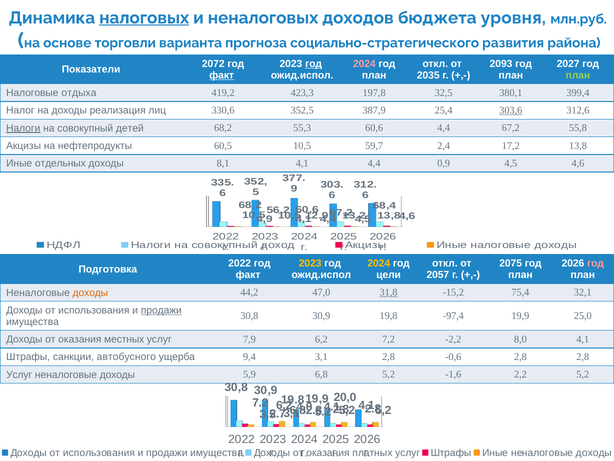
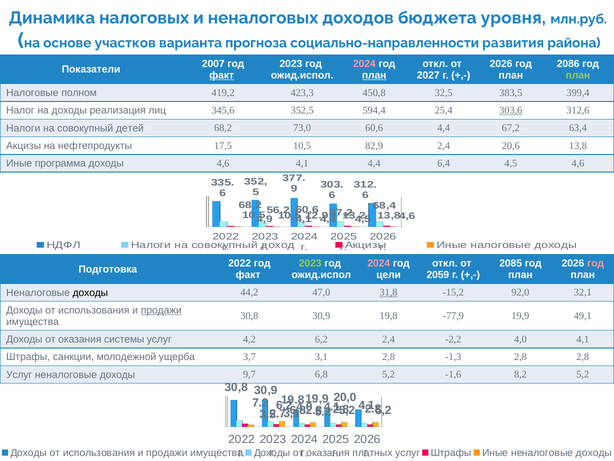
налоговых underline: present -> none
торговли: торговли -> участков
социально-стратегического: социально-стратегического -> социально-направленности
2072: 2072 -> 2007
год at (314, 64) underline: present -> none
2093 at (501, 64): 2093 -> 2026
2027: 2027 -> 2086
план at (374, 75) underline: none -> present
2035: 2035 -> 2027
отдыха: отдыха -> полном
197,8: 197,8 -> 450,8
380,1: 380,1 -> 383,5
330,6: 330,6 -> 345,6
387,9: 387,9 -> 594,4
Налоги at (23, 128) underline: present -> none
55,3: 55,3 -> 73,0
55,8: 55,8 -> 63,4
60,5: 60,5 -> 17,5
59,7: 59,7 -> 82,9
17,2: 17,2 -> 20,6
отдельных: отдельных -> программа
доходы 8,1: 8,1 -> 4,6
0,9: 0,9 -> 6,4
2023 at (310, 263) colour: yellow -> light green
2024 at (379, 263) colour: yellow -> pink
2075: 2075 -> 2085
2057: 2057 -> 2059
доходы at (90, 292) colour: orange -> black
75,4: 75,4 -> 92,0
-97,4: -97,4 -> -77,9
25,0: 25,0 -> 49,1
местных: местных -> системы
7,9: 7,9 -> 4,2
6,2 7,2: 7,2 -> 2,4
-2,2 8,0: 8,0 -> 4,0
автобусного: автобусного -> молодежной
9,4: 9,4 -> 3,7
-0,6: -0,6 -> -1,3
5,9: 5,9 -> 9,7
2,2: 2,2 -> 8,2
